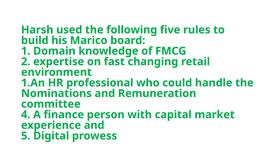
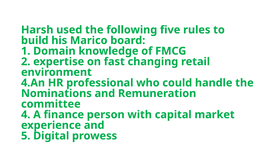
1.An: 1.An -> 4.An
